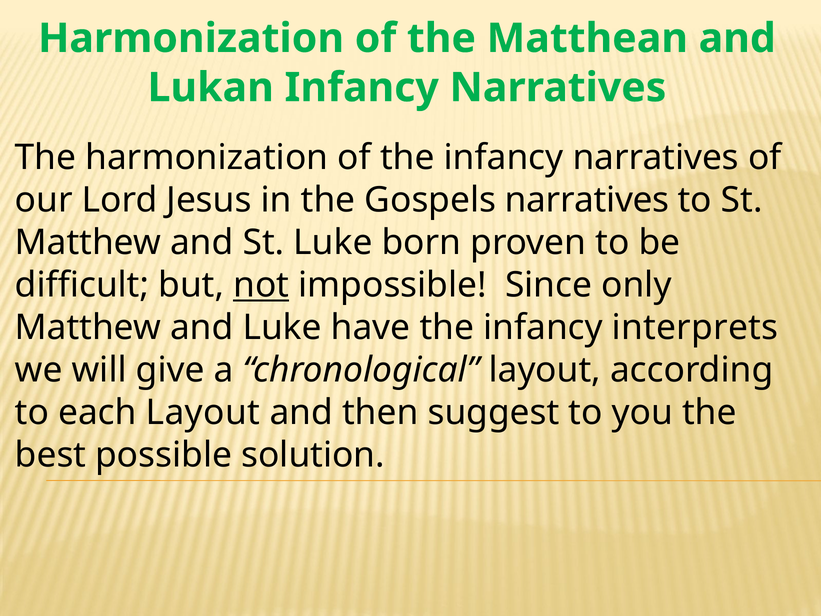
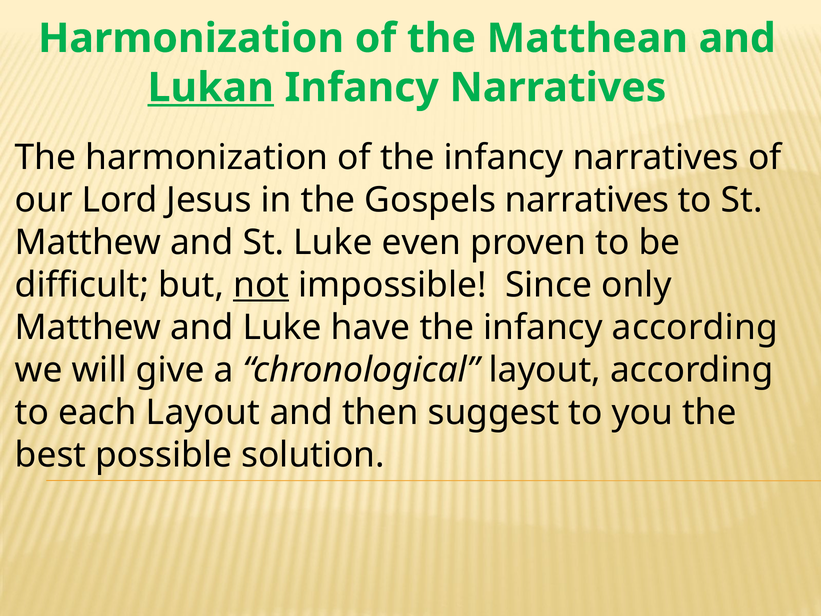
Lukan underline: none -> present
born: born -> even
infancy interprets: interprets -> according
